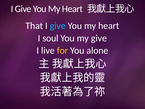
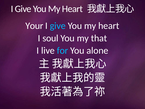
That: That -> Your
my give: give -> that
for colour: yellow -> light blue
